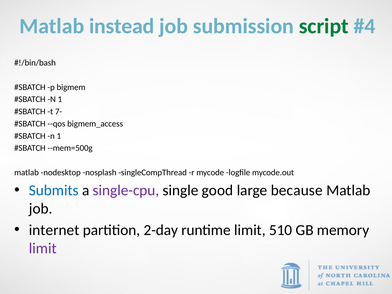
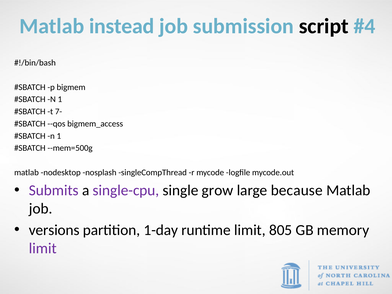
script colour: green -> black
Submits colour: blue -> purple
good: good -> grow
internet: internet -> versions
2-day: 2-day -> 1-day
510: 510 -> 805
